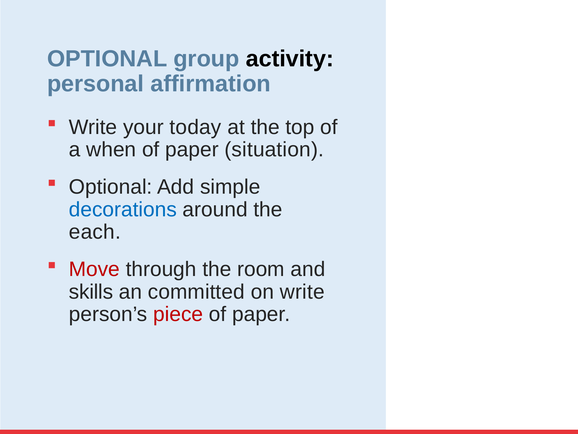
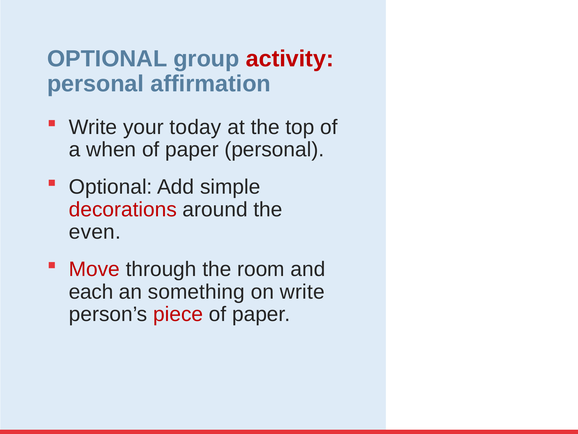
activity colour: black -> red
paper situation: situation -> personal
decorations colour: blue -> red
each: each -> even
skills: skills -> each
committed: committed -> something
